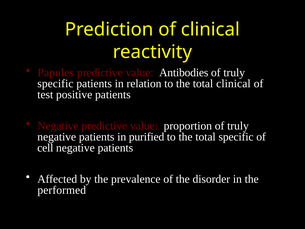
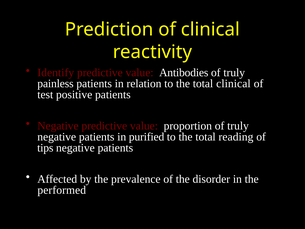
Papules: Papules -> Identify
specific at (55, 84): specific -> painless
total specific: specific -> reading
cell: cell -> tips
